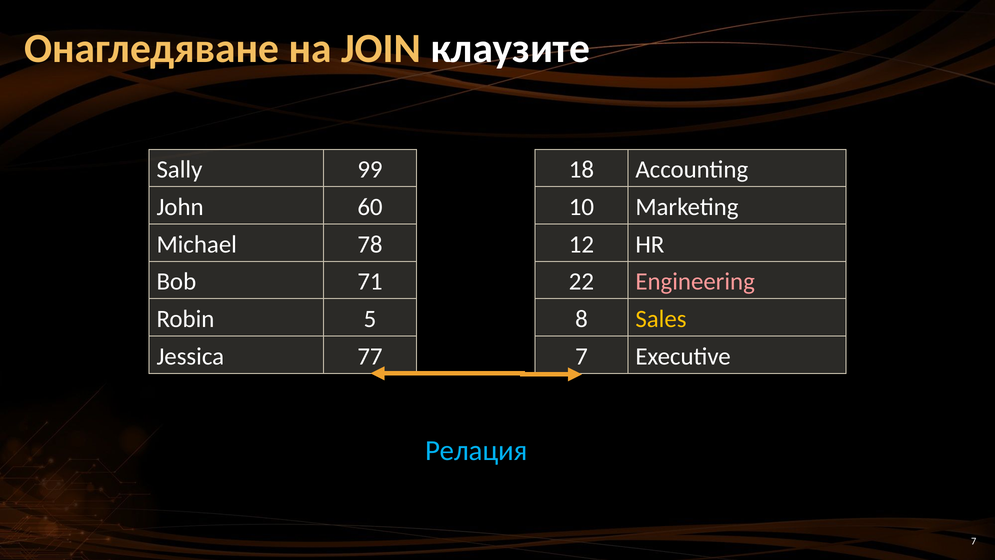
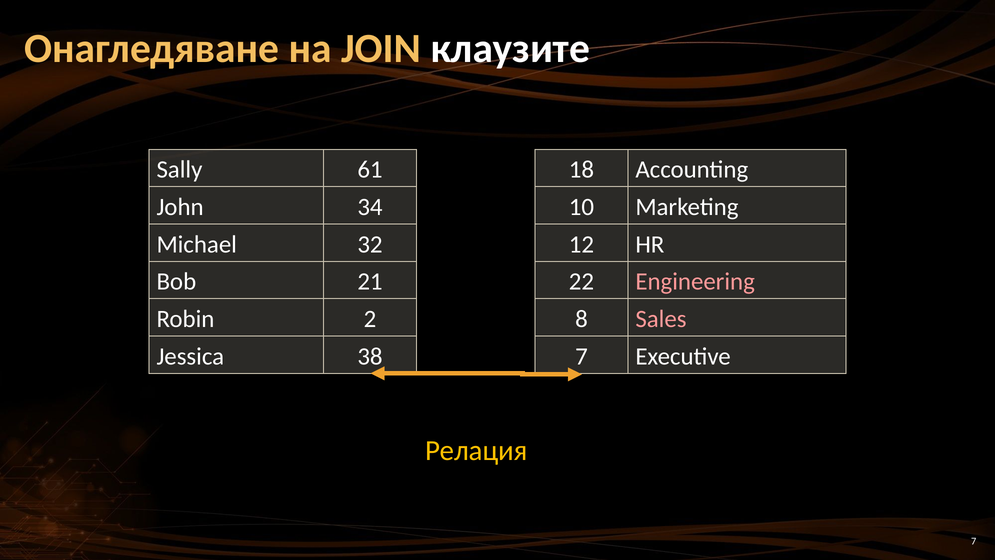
99: 99 -> 61
60: 60 -> 34
78: 78 -> 32
71: 71 -> 21
5: 5 -> 2
Sales colour: yellow -> pink
77: 77 -> 38
Релация colour: light blue -> yellow
